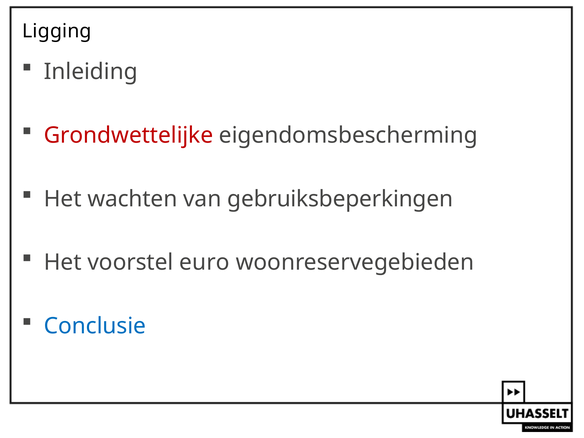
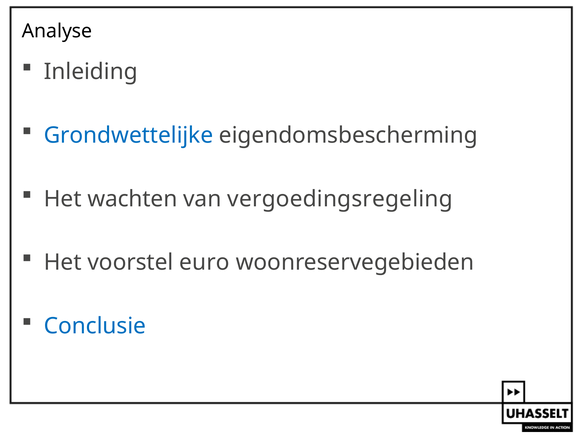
Ligging: Ligging -> Analyse
Grondwettelijke colour: red -> blue
gebruiksbeperkingen: gebruiksbeperkingen -> vergoedingsregeling
